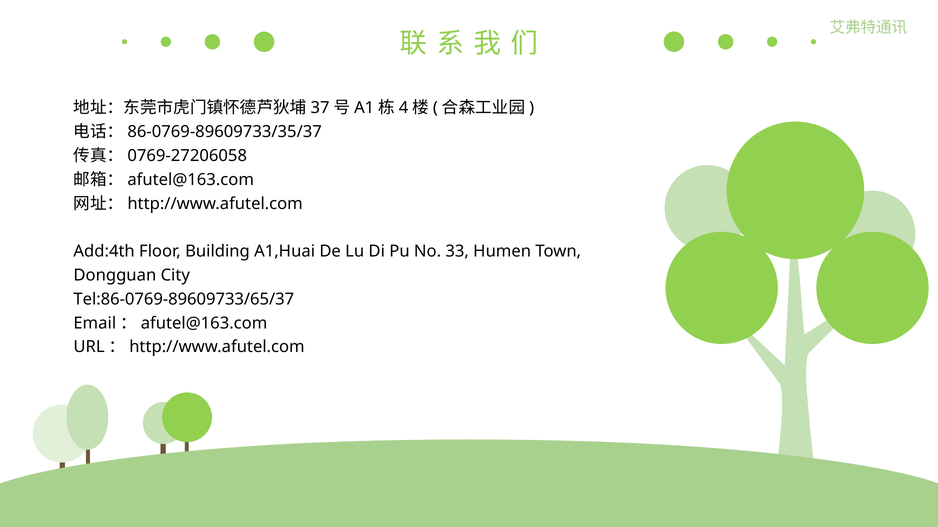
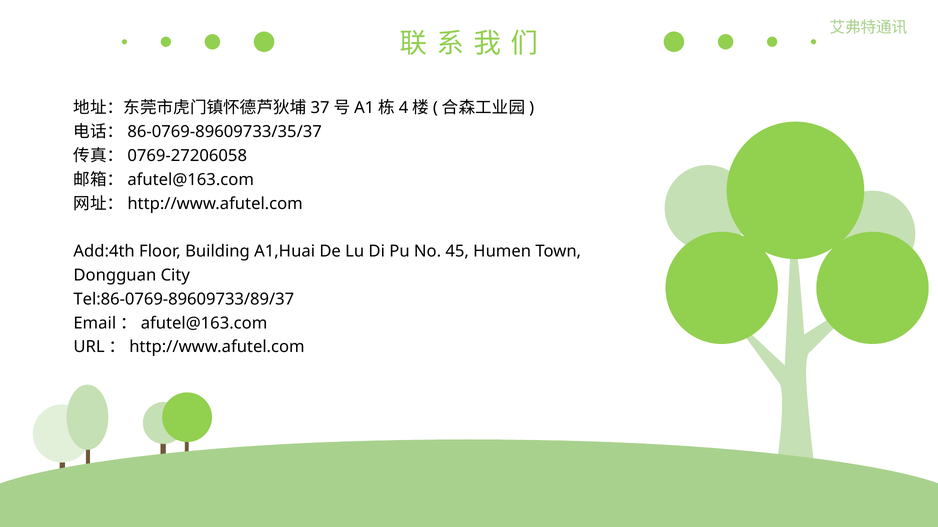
33: 33 -> 45
Tel:86-0769-89609733/65/37: Tel:86-0769-89609733/65/37 -> Tel:86-0769-89609733/89/37
